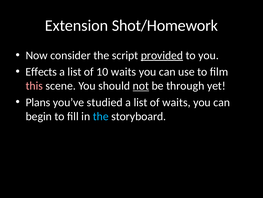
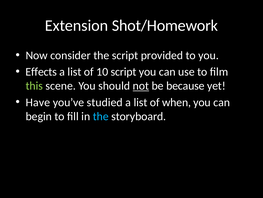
provided underline: present -> none
10 waits: waits -> script
this colour: pink -> light green
through: through -> because
Plans: Plans -> Have
of waits: waits -> when
